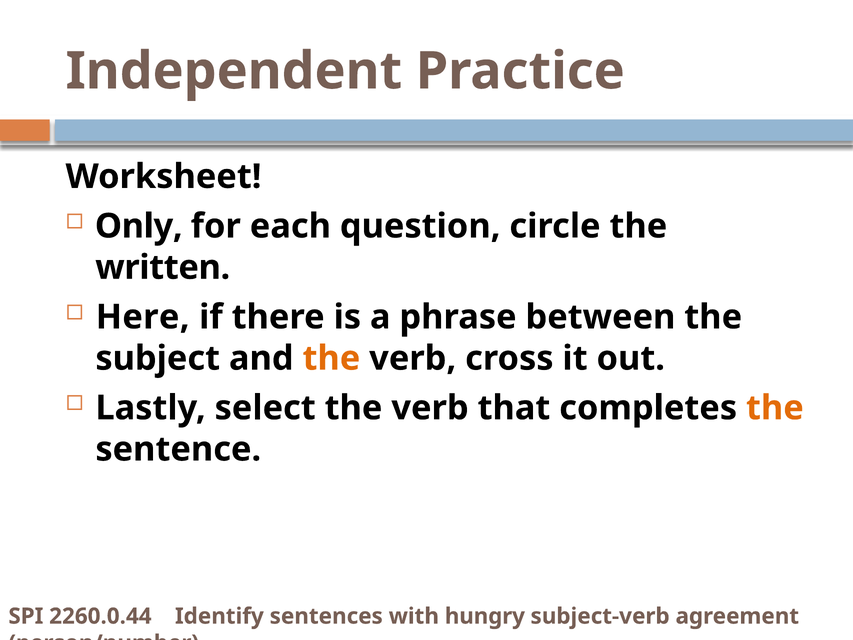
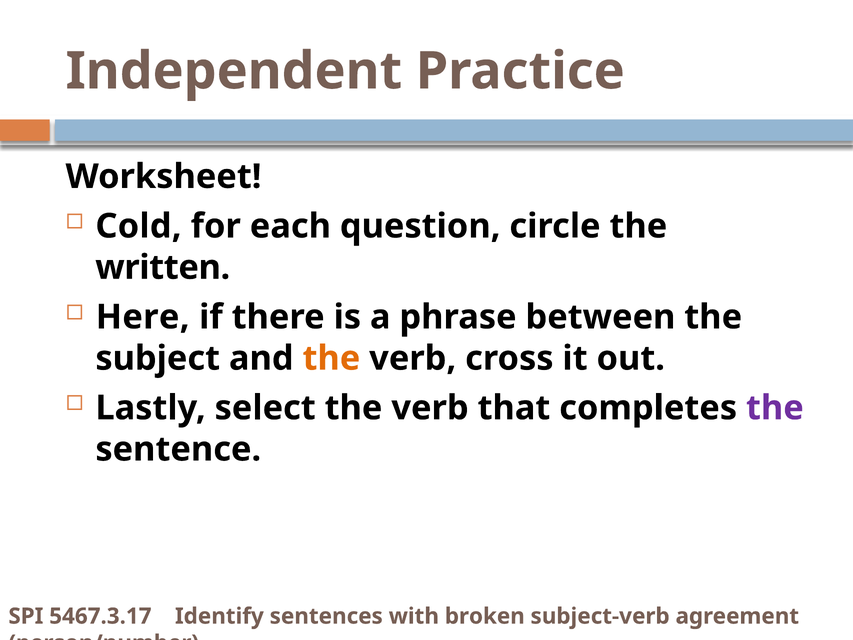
Only: Only -> Cold
the at (775, 408) colour: orange -> purple
2260.0.44: 2260.0.44 -> 5467.3.17
hungry: hungry -> broken
